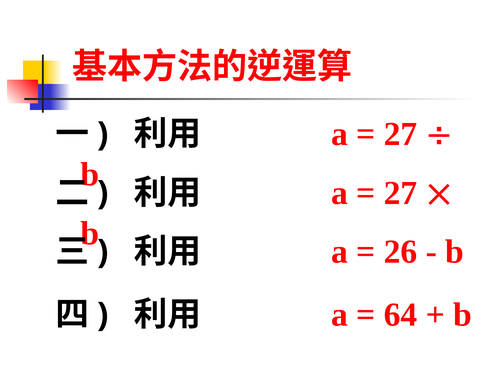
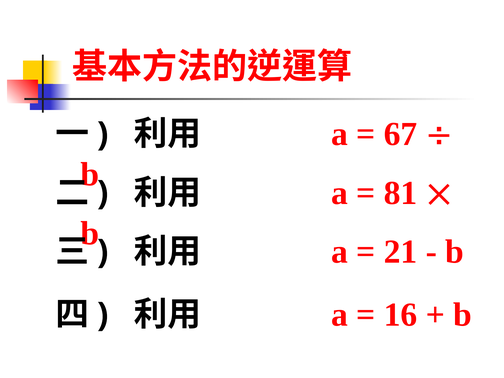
27 at (400, 134): 27 -> 67
27 at (400, 193): 27 -> 81
26: 26 -> 21
64: 64 -> 16
